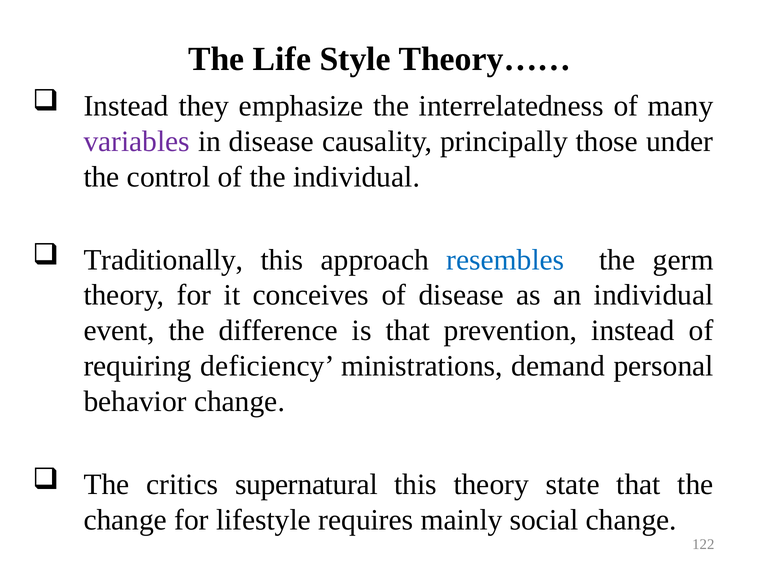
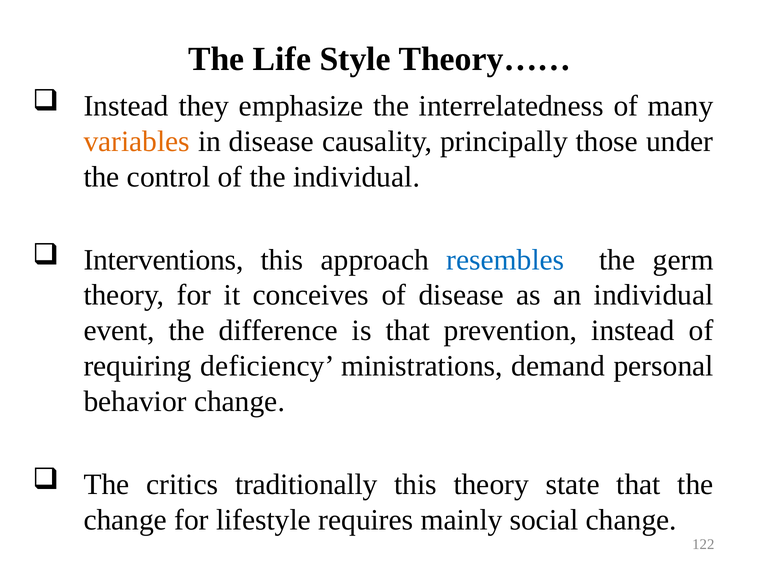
variables colour: purple -> orange
Traditionally: Traditionally -> Interventions
supernatural: supernatural -> traditionally
